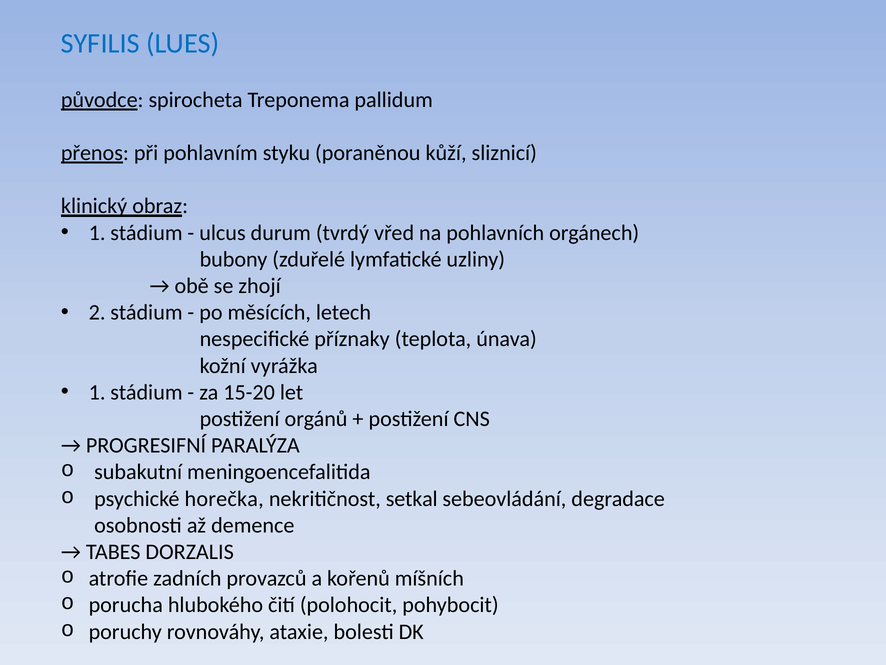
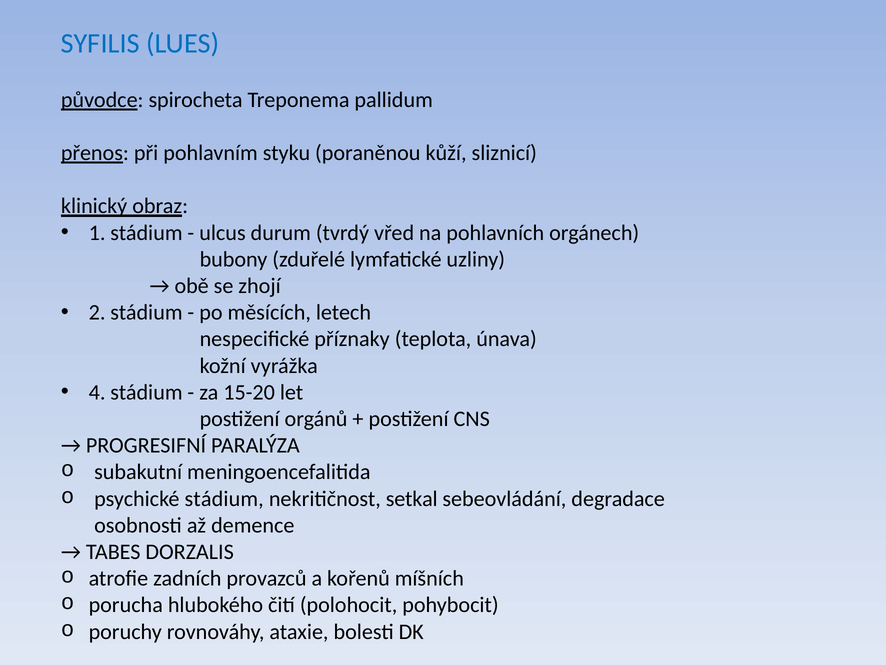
1 at (97, 392): 1 -> 4
psychické horečka: horečka -> stádium
